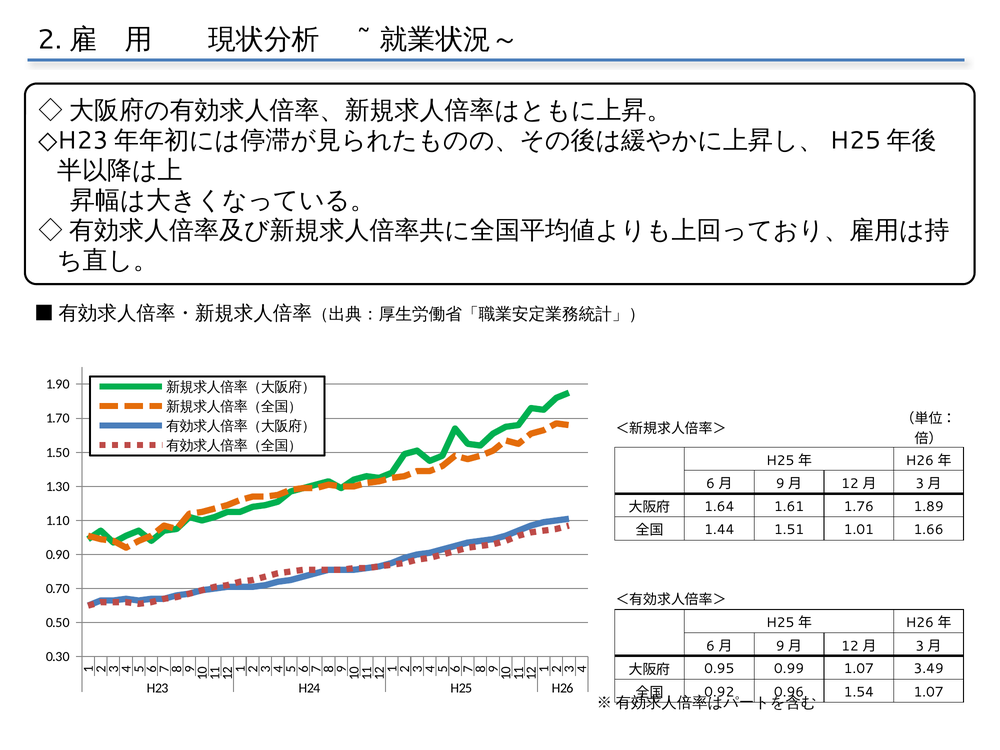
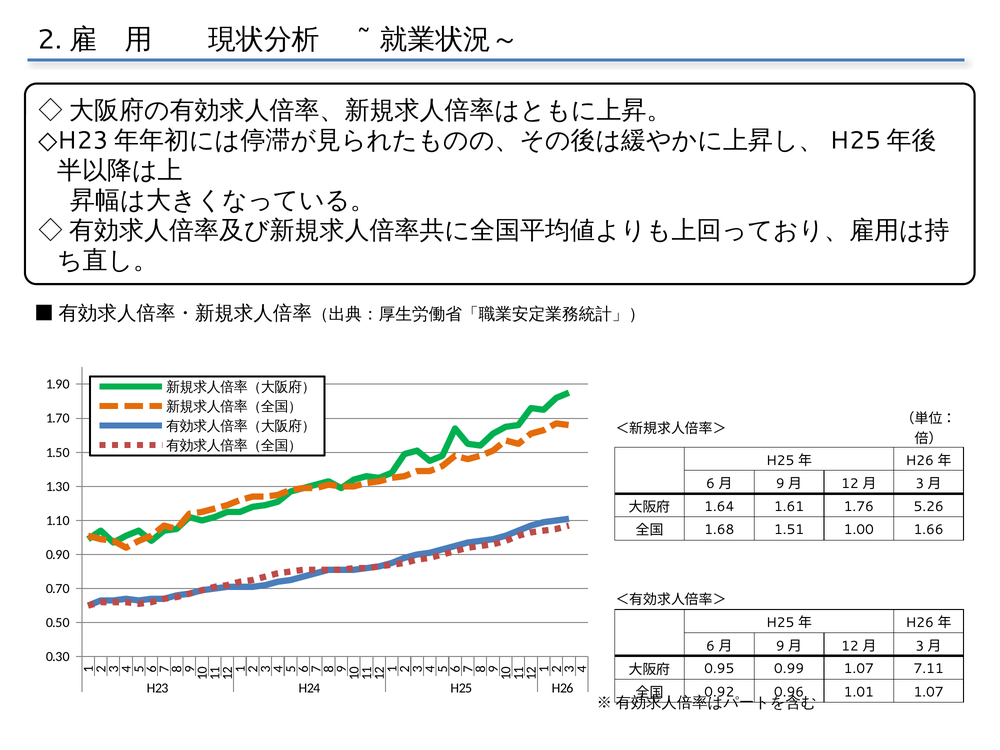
1.89: 1.89 -> 5.26
1.44: 1.44 -> 1.68
1.01: 1.01 -> 1.00
3.49: 3.49 -> 7.11
1.54: 1.54 -> 1.01
